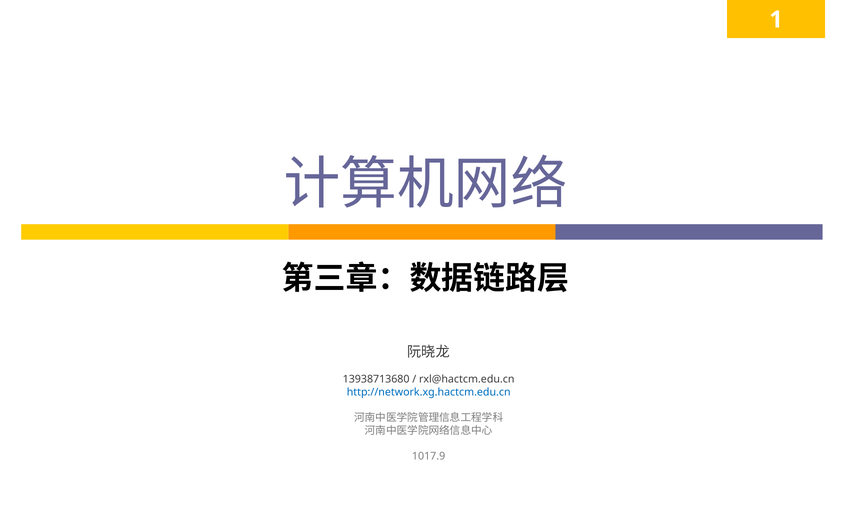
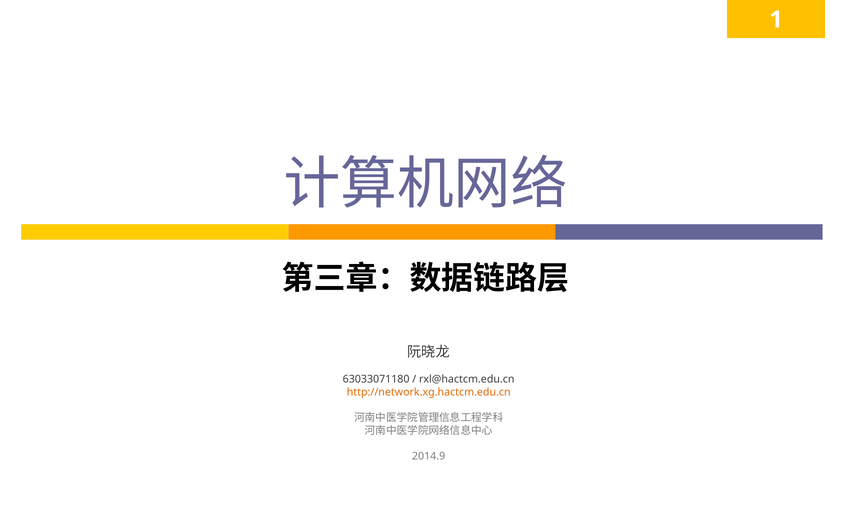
13938713680: 13938713680 -> 63033071180
http://network.xg.hactcm.edu.cn colour: blue -> orange
1017.9: 1017.9 -> 2014.9
